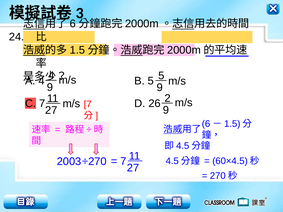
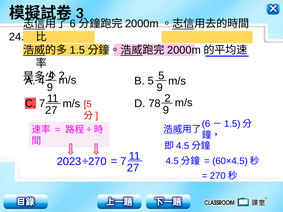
26: 26 -> 78
7 at (88, 104): 7 -> 5
2003: 2003 -> 2023
